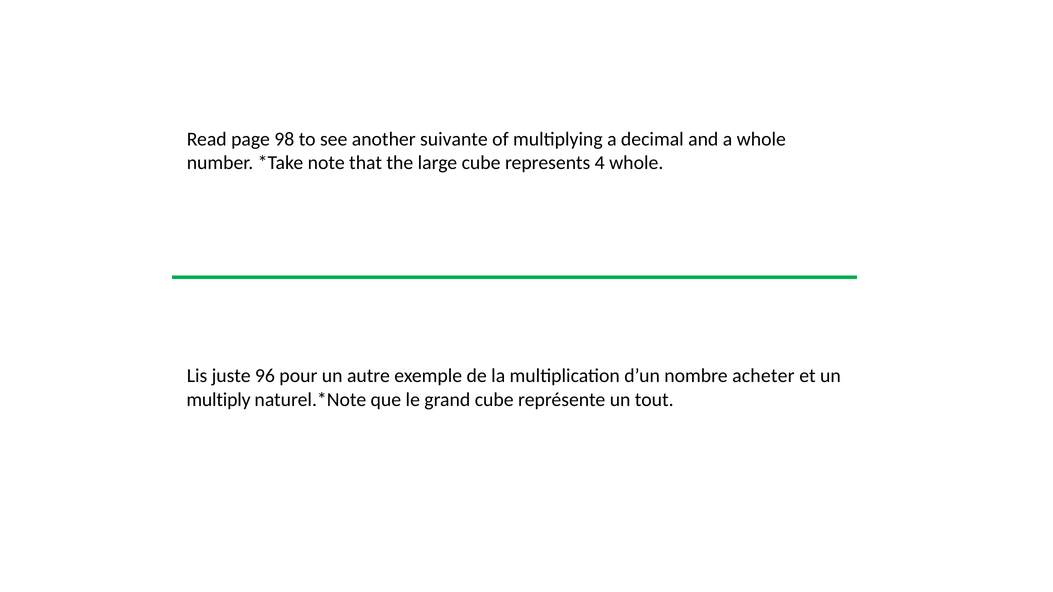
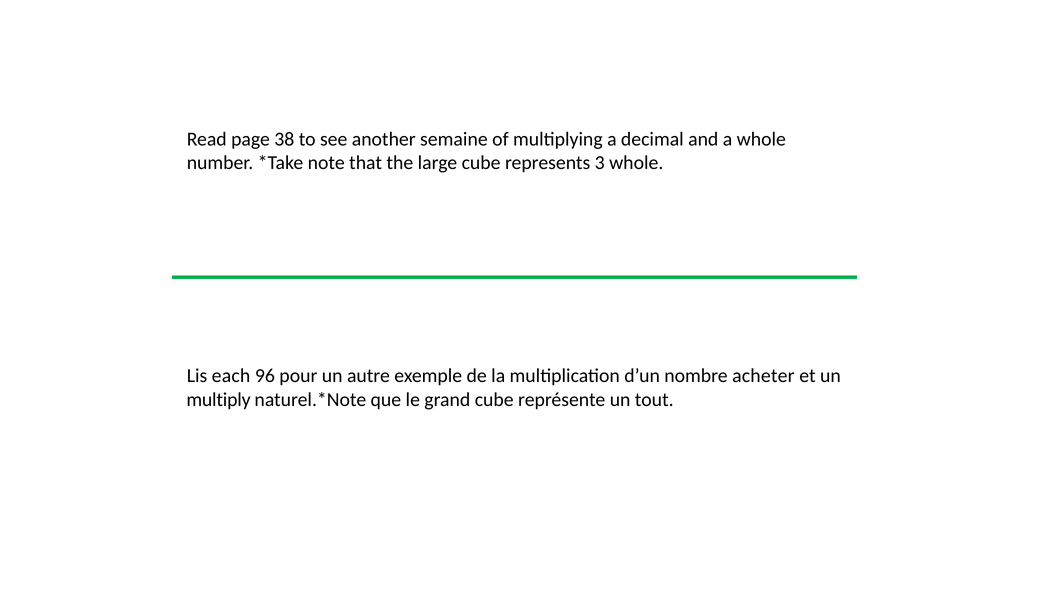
98: 98 -> 38
suivante: suivante -> semaine
4: 4 -> 3
juste: juste -> each
